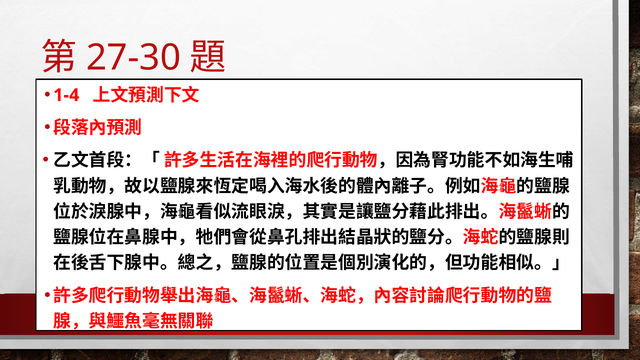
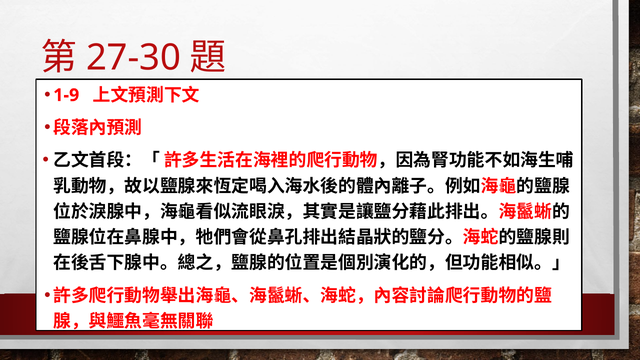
1-4: 1-4 -> 1-9
